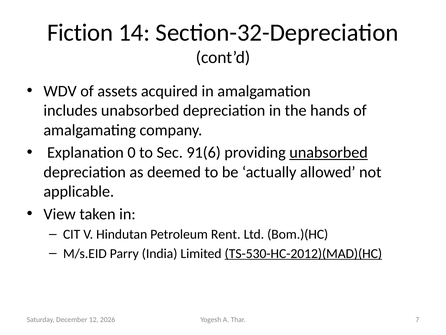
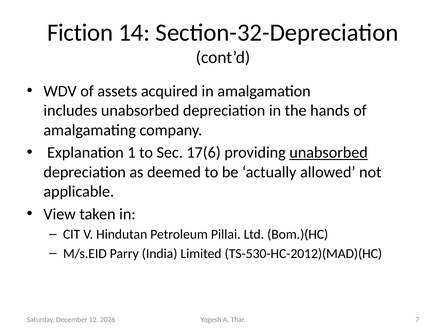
0: 0 -> 1
91(6: 91(6 -> 17(6
Rent: Rent -> Pillai
TS-530-HC-2012)(MAD)(HC underline: present -> none
